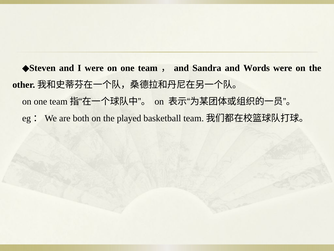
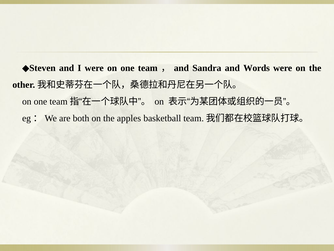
played: played -> apples
